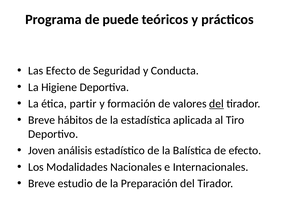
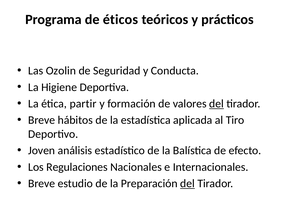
puede: puede -> éticos
Las Efecto: Efecto -> Ozolin
Modalidades: Modalidades -> Regulaciones
del at (187, 184) underline: none -> present
